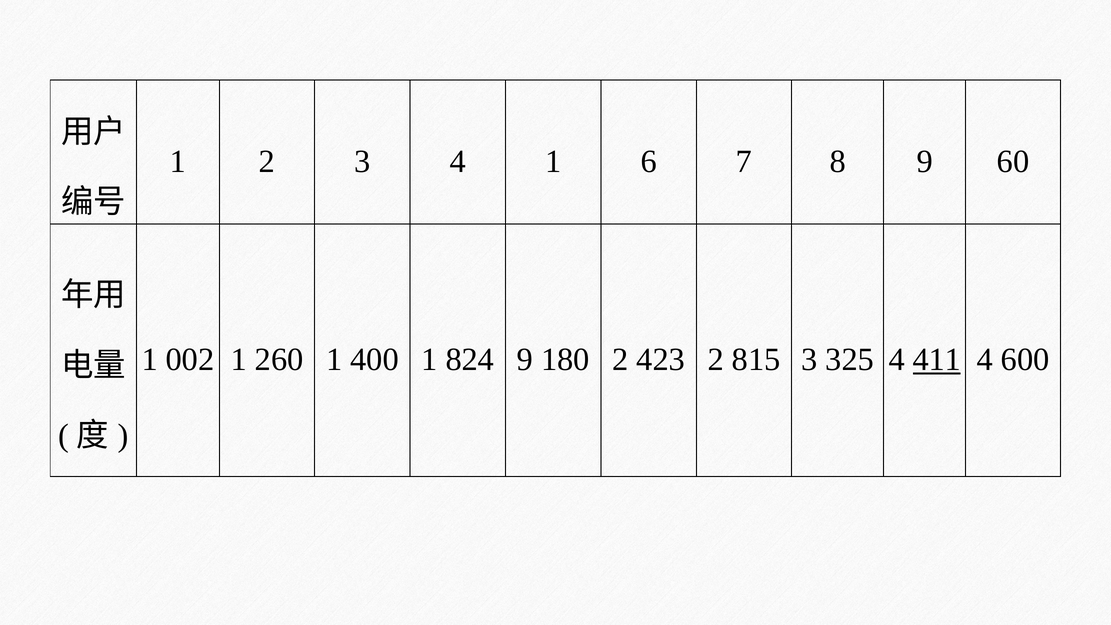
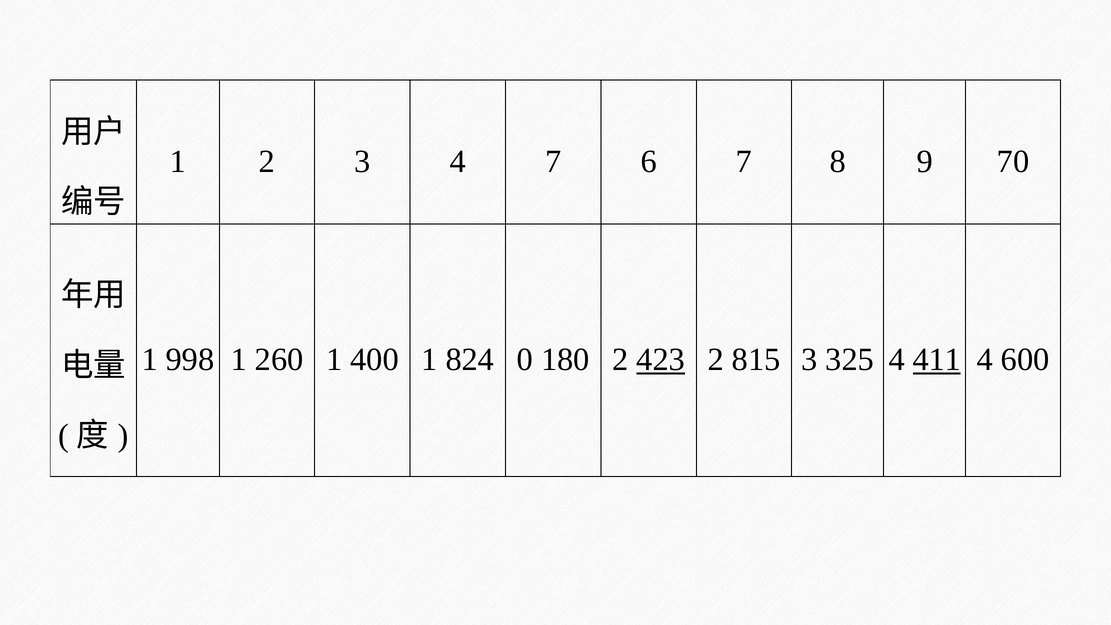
4 1: 1 -> 7
60: 60 -> 70
002: 002 -> 998
824 9: 9 -> 0
423 underline: none -> present
